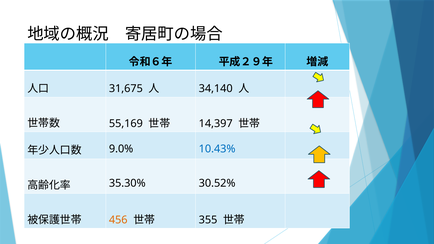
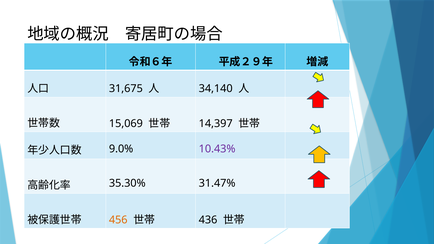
55,169: 55,169 -> 15,069
10.43% colour: blue -> purple
30.52%: 30.52% -> 31.47%
355: 355 -> 436
